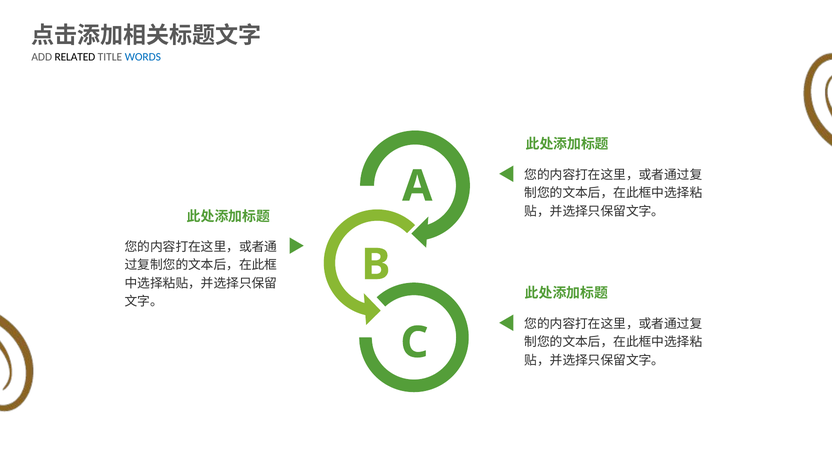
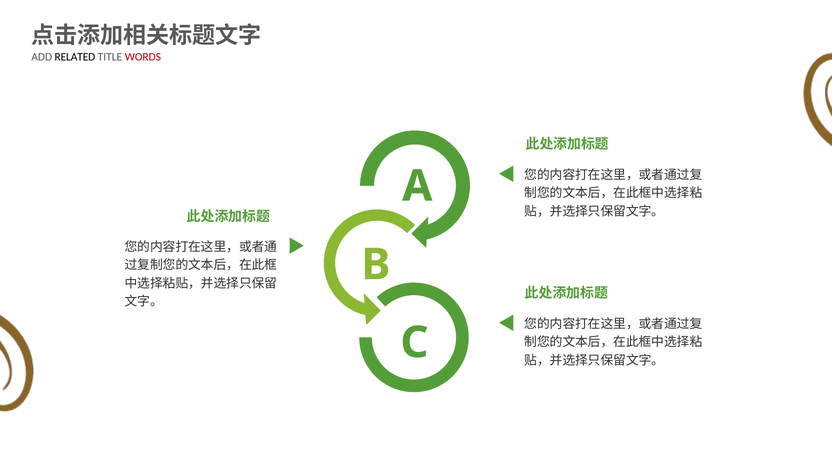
WORDS colour: blue -> red
